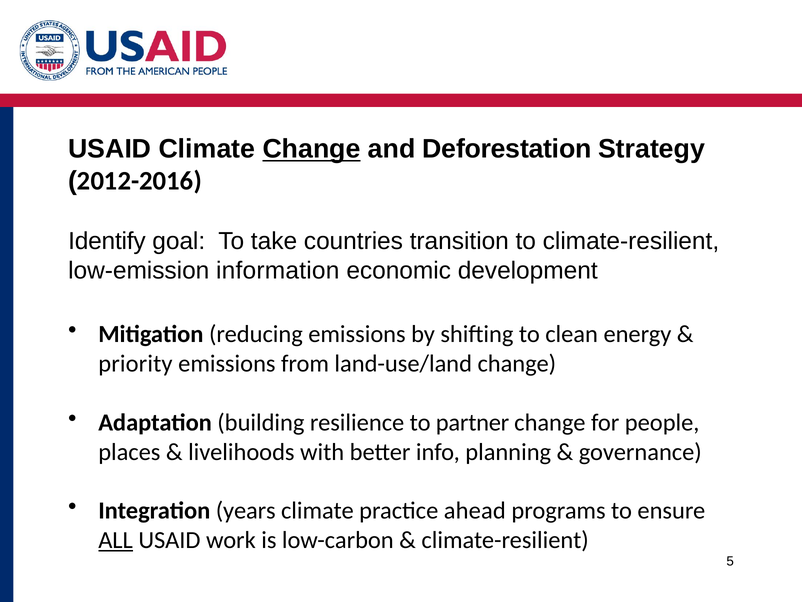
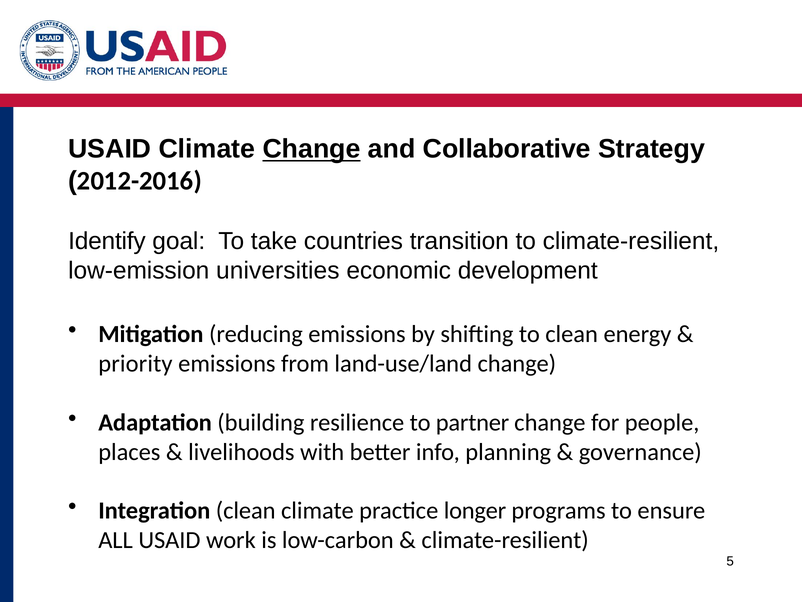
Deforestation: Deforestation -> Collaborative
information: information -> universities
Integration years: years -> clean
ahead: ahead -> longer
ALL underline: present -> none
